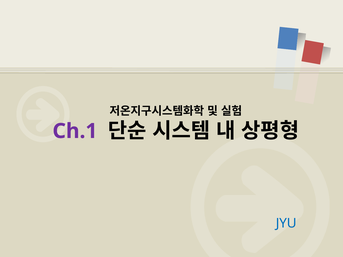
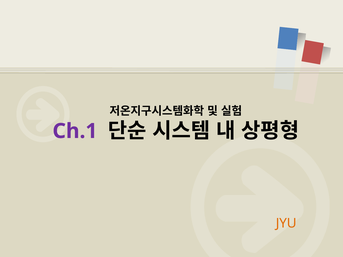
JYU colour: blue -> orange
